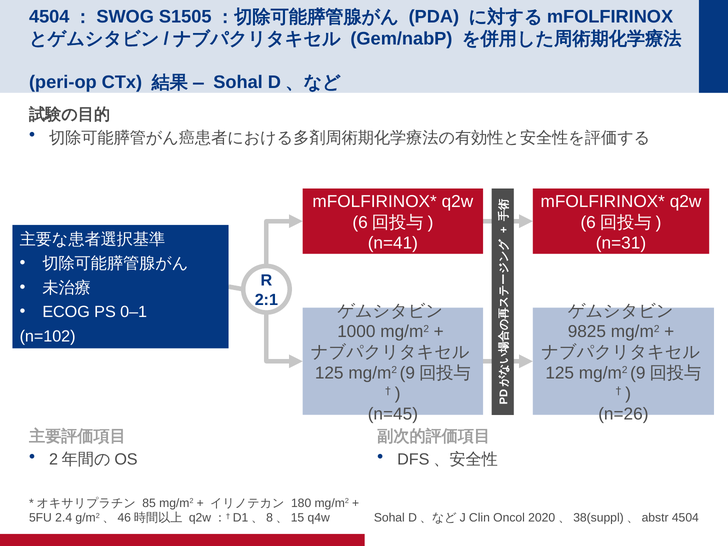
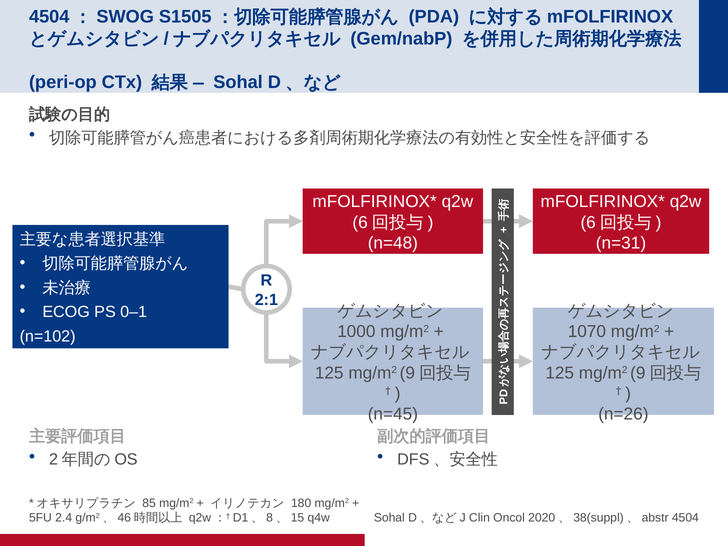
n=41: n=41 -> n=48
9825: 9825 -> 1070
